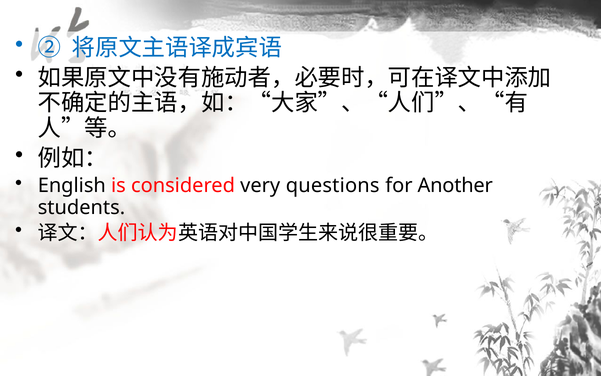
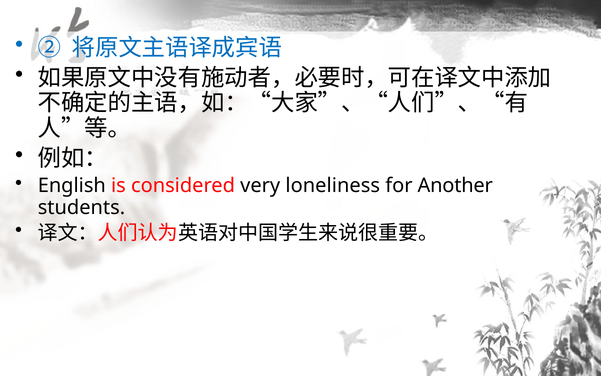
questions: questions -> loneliness
